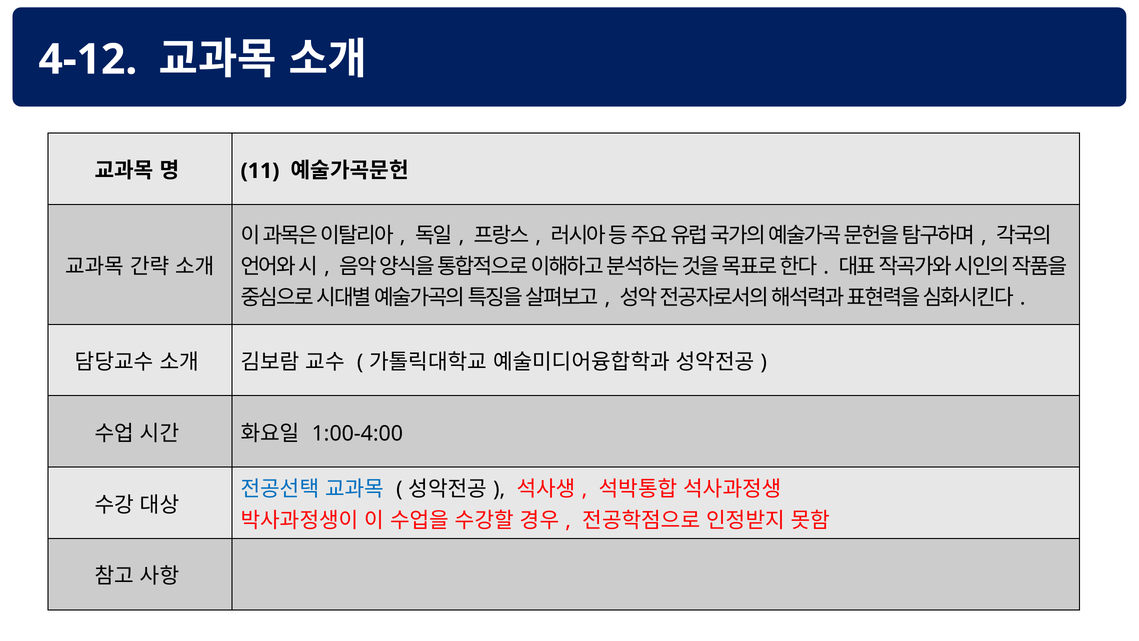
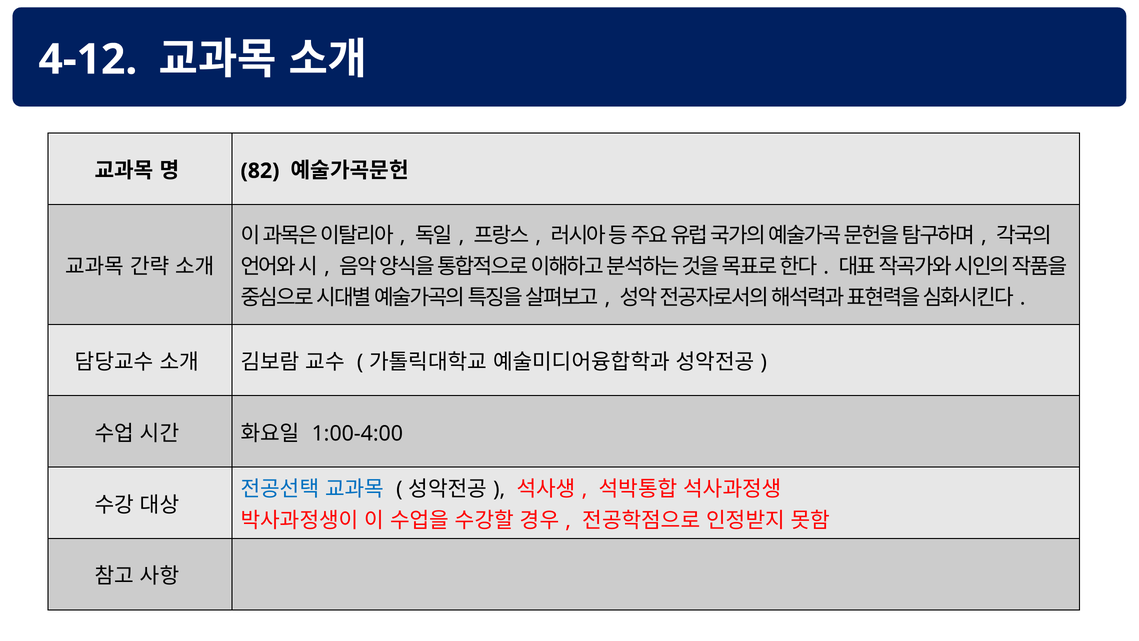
11: 11 -> 82
